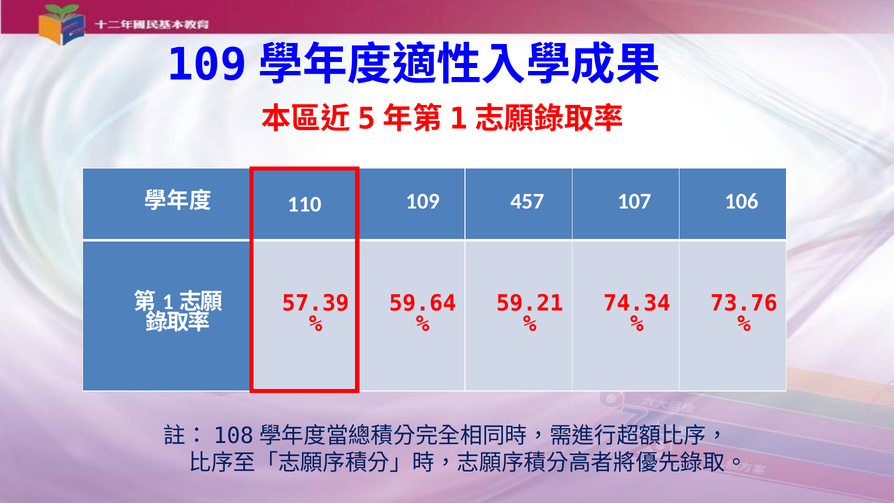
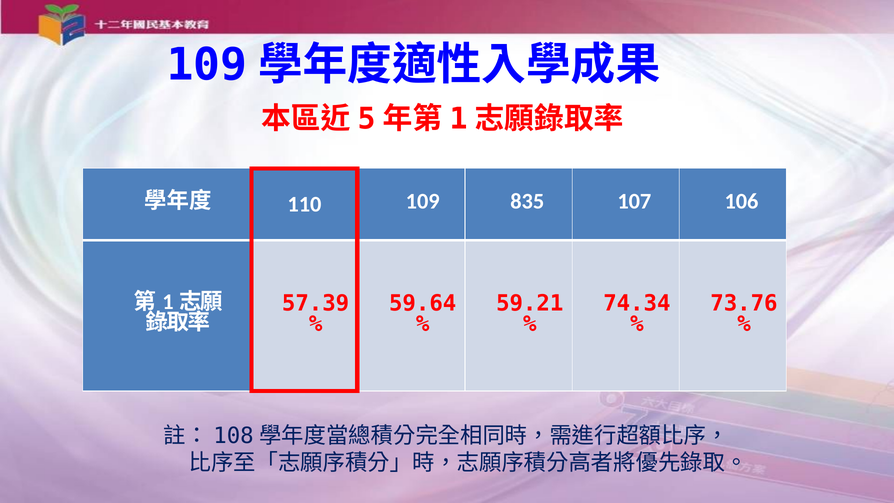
457: 457 -> 835
